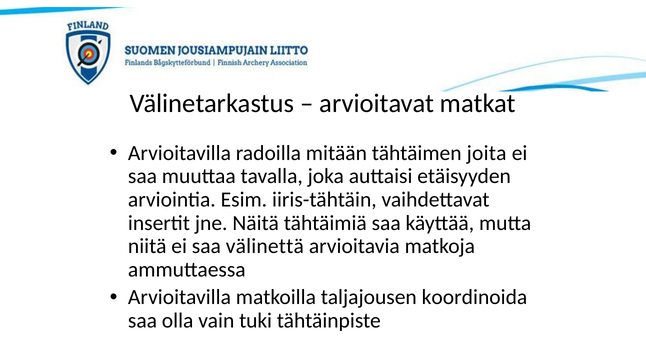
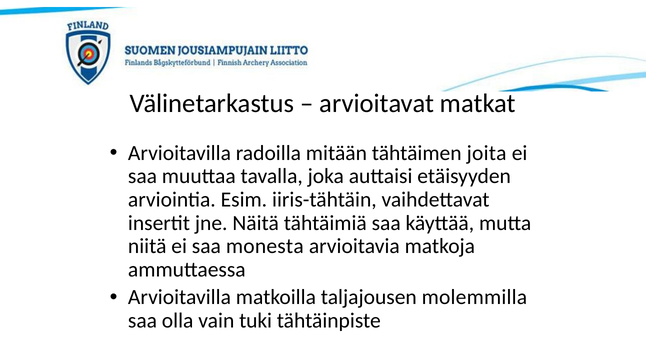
välinettä: välinettä -> monesta
koordinoida: koordinoida -> molemmilla
